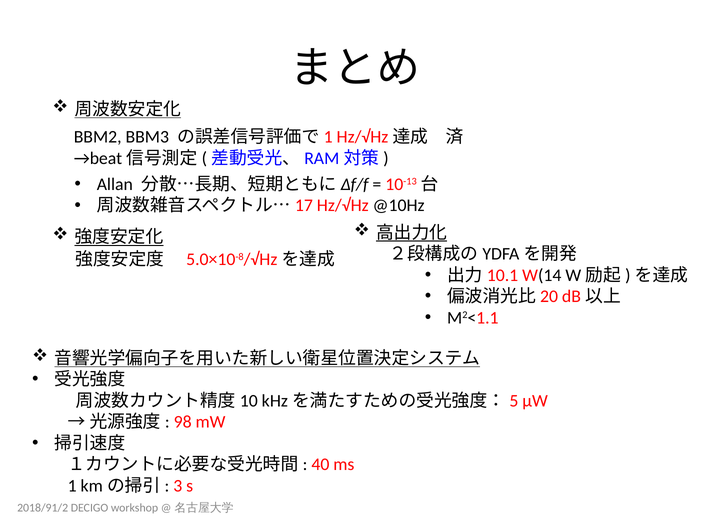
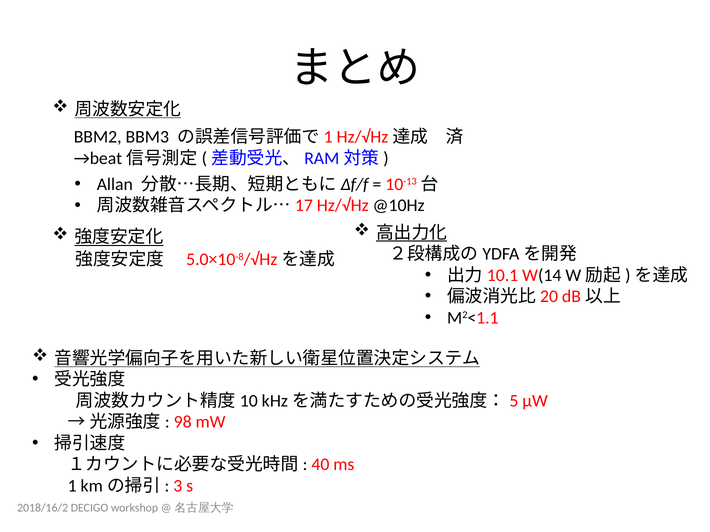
2018/91/2: 2018/91/2 -> 2018/16/2
